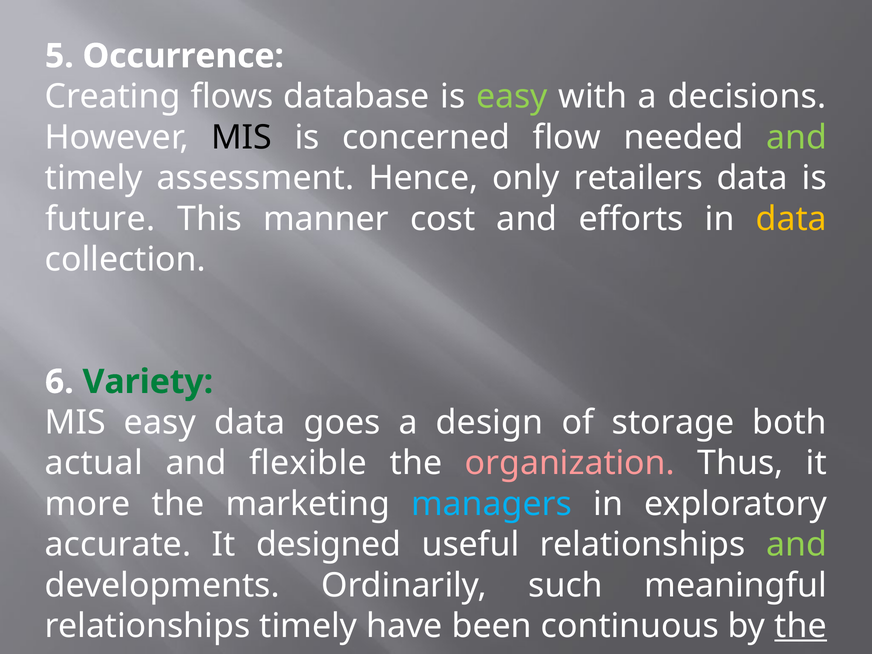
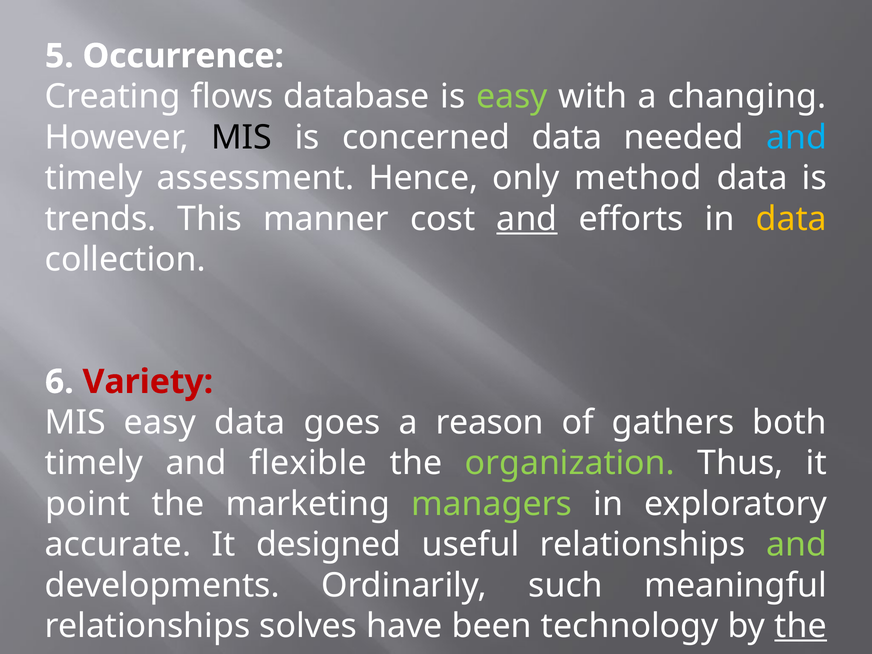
decisions: decisions -> changing
concerned flow: flow -> data
and at (796, 137) colour: light green -> light blue
retailers: retailers -> method
future: future -> trends
and at (527, 219) underline: none -> present
Variety colour: green -> red
design: design -> reason
storage: storage -> gathers
actual at (94, 463): actual -> timely
organization colour: pink -> light green
more: more -> point
managers at (492, 504) colour: light blue -> light green
relationships timely: timely -> solves
continuous: continuous -> technology
